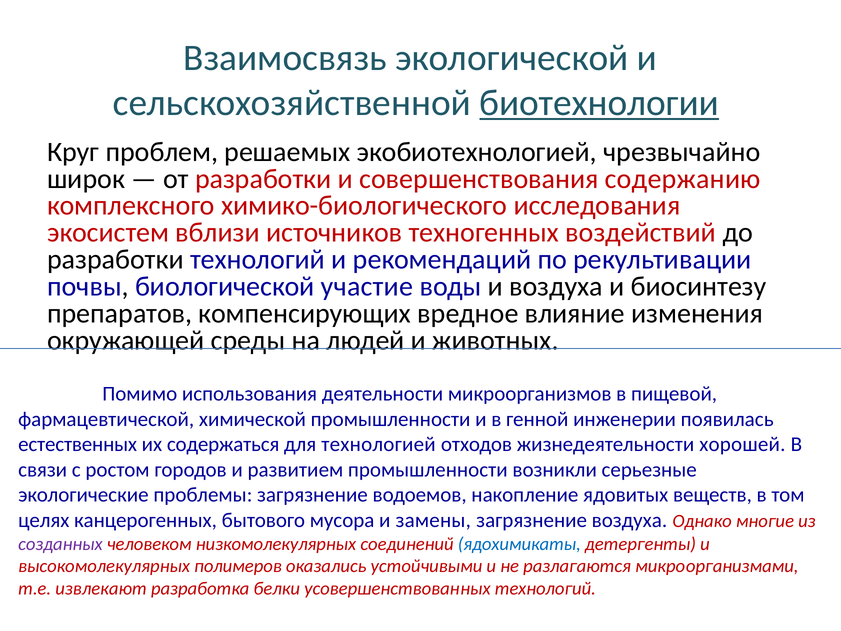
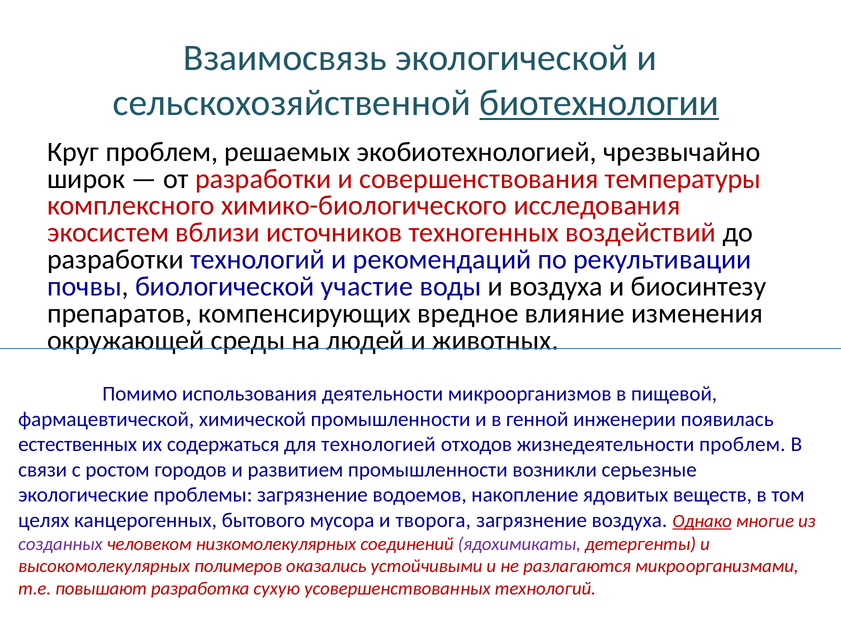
содержанию: содержанию -> температуры
жизнедеятельности хорошей: хорошей -> проблем
замены: замены -> творога
Однако underline: none -> present
ядохимикаты colour: blue -> purple
извлекают: извлекают -> повышают
белки: белки -> сухую
